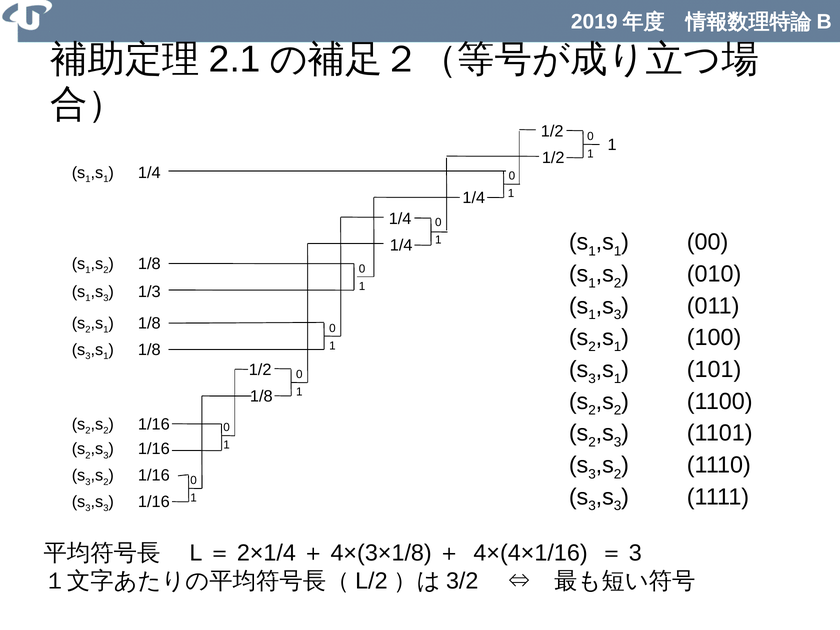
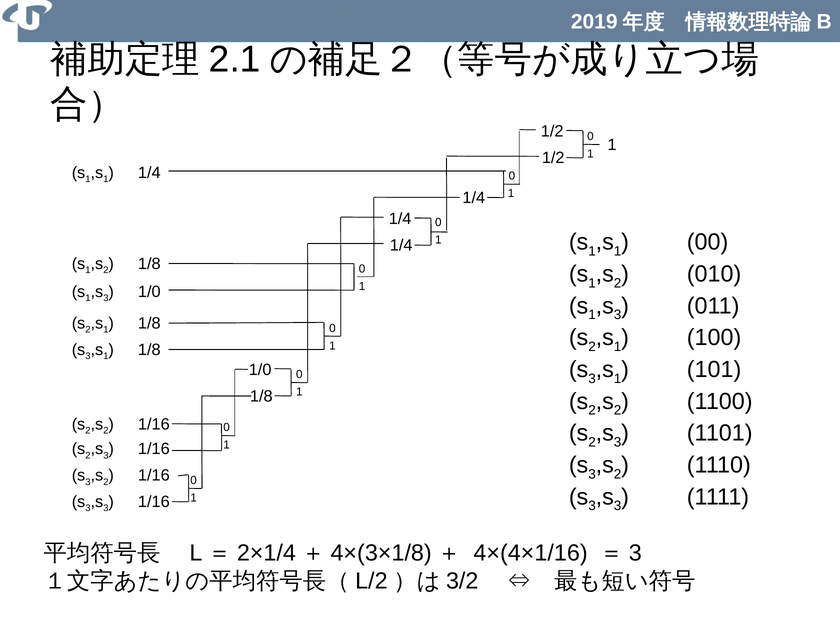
1/3 at (149, 292): 1/3 -> 1/0
1/2 at (260, 370): 1/2 -> 1/0
